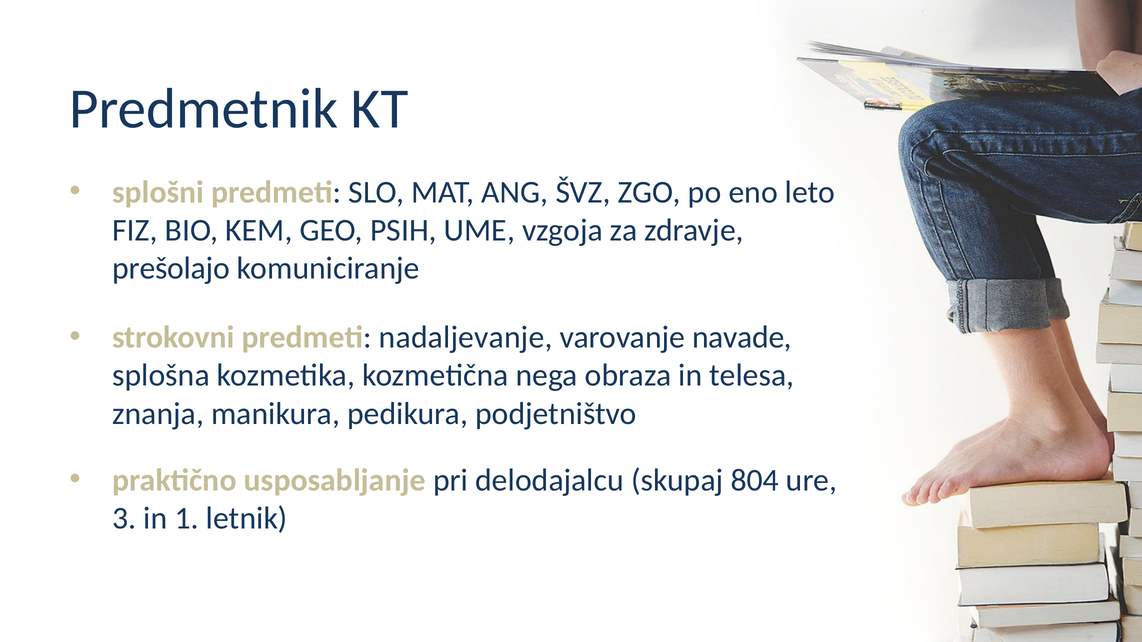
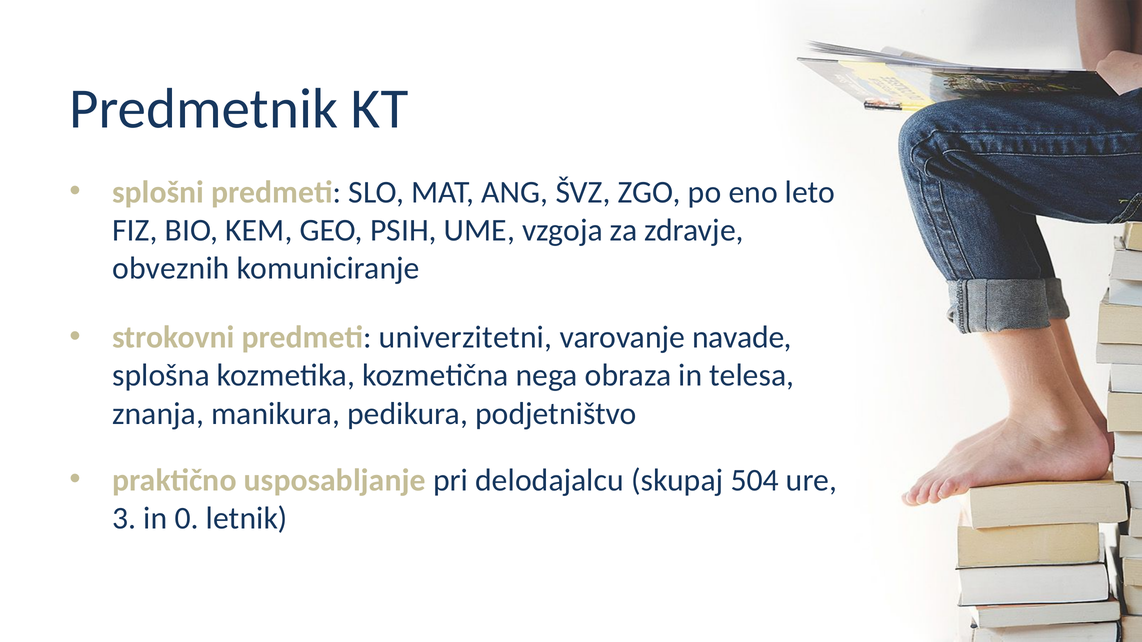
prešolajo: prešolajo -> obveznih
nadaljevanje: nadaljevanje -> univerzitetni
804: 804 -> 504
1: 1 -> 0
